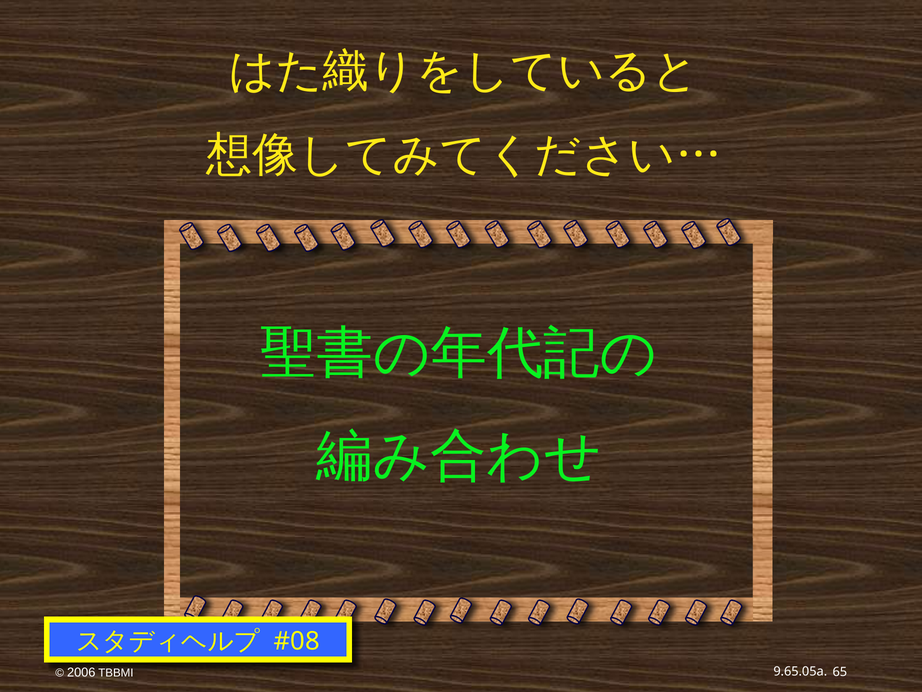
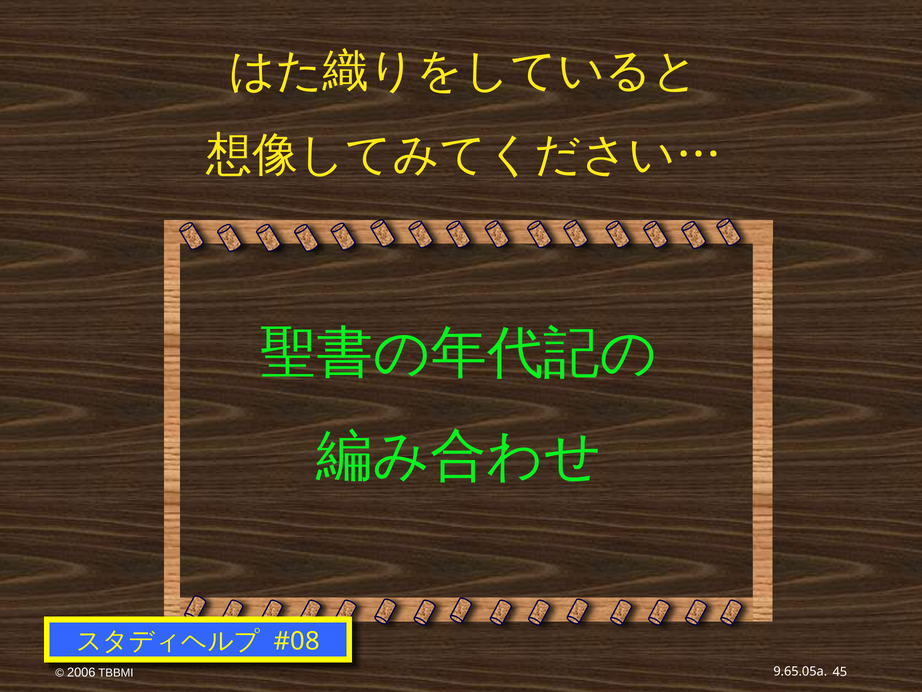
65: 65 -> 45
